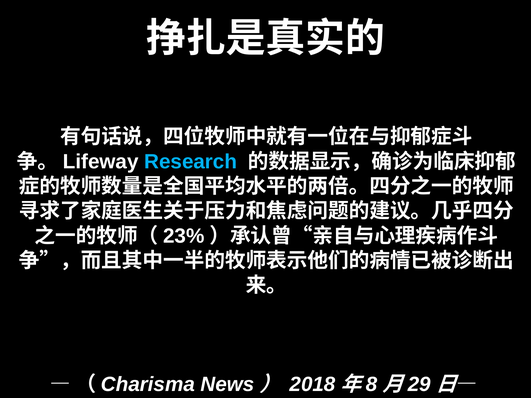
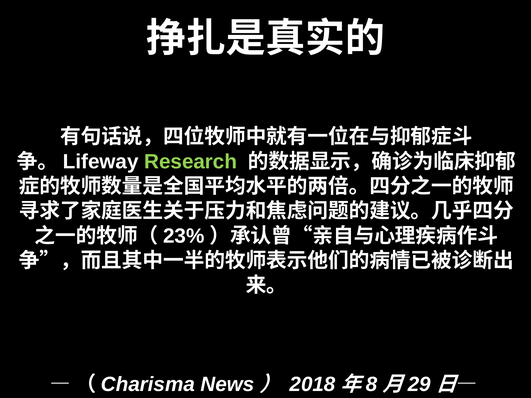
Research colour: light blue -> light green
